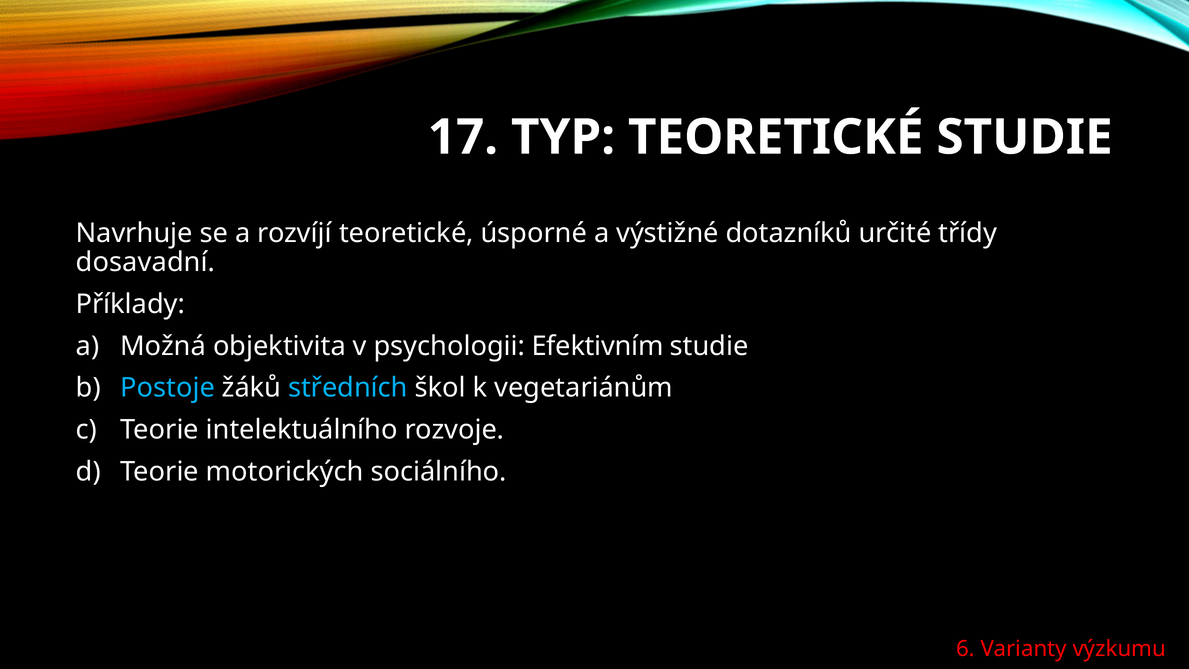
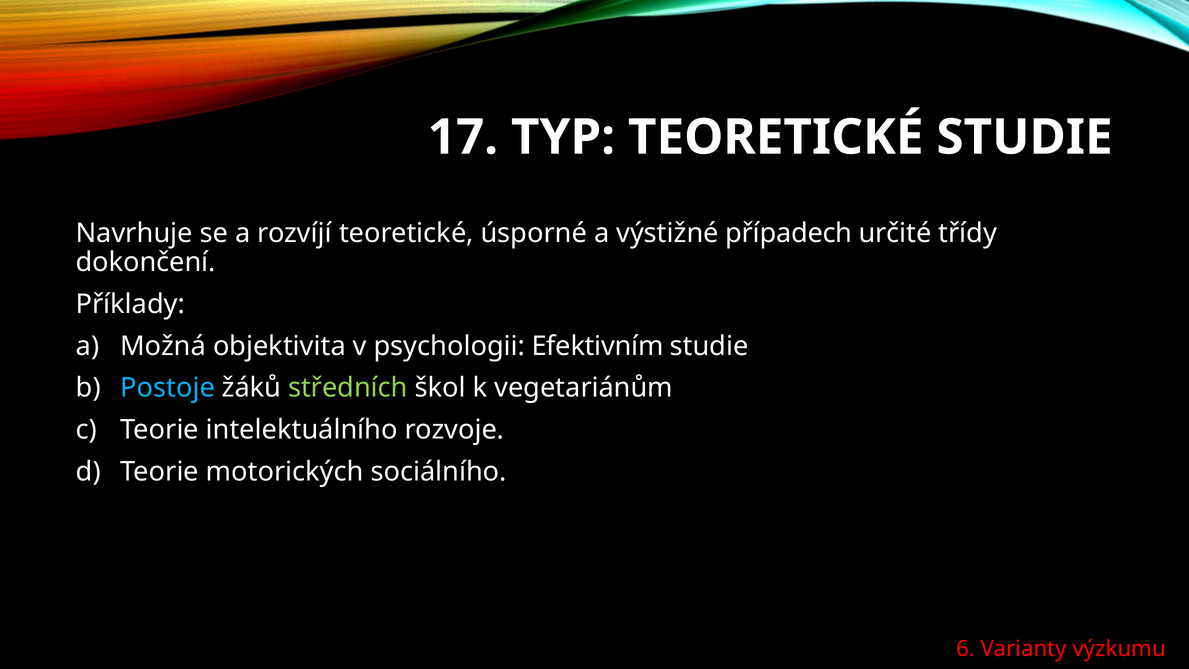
dotazníků: dotazníků -> případech
dosavadní: dosavadní -> dokončení
středních colour: light blue -> light green
